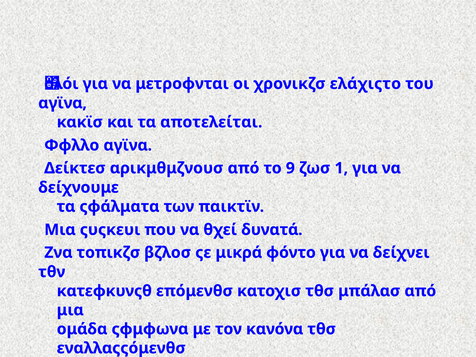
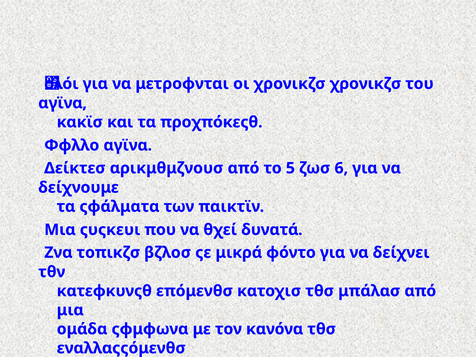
χρονικζσ ελάχιςτο: ελάχιςτο -> χρονικζσ
αποτελείται: αποτελείται -> προχπόκεςθ
9: 9 -> 5
1: 1 -> 6
